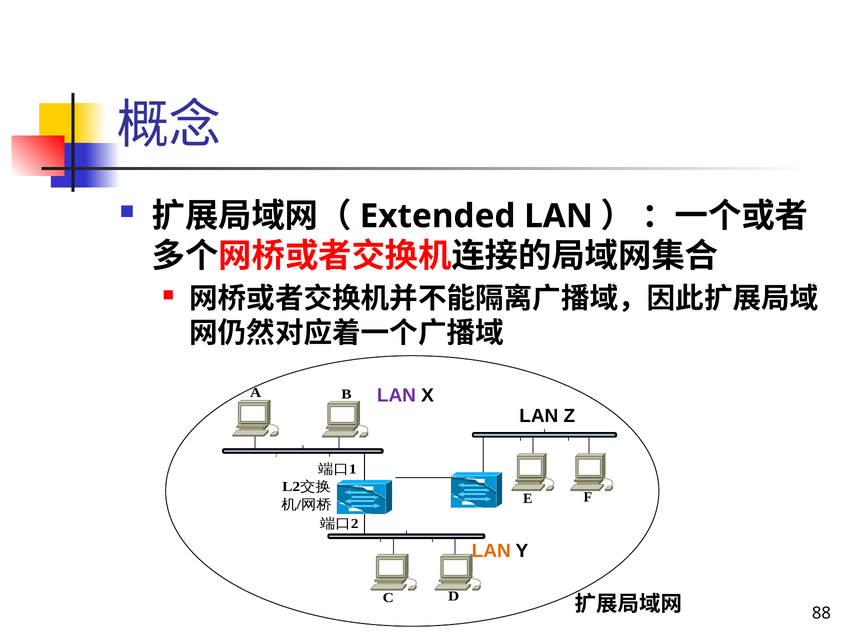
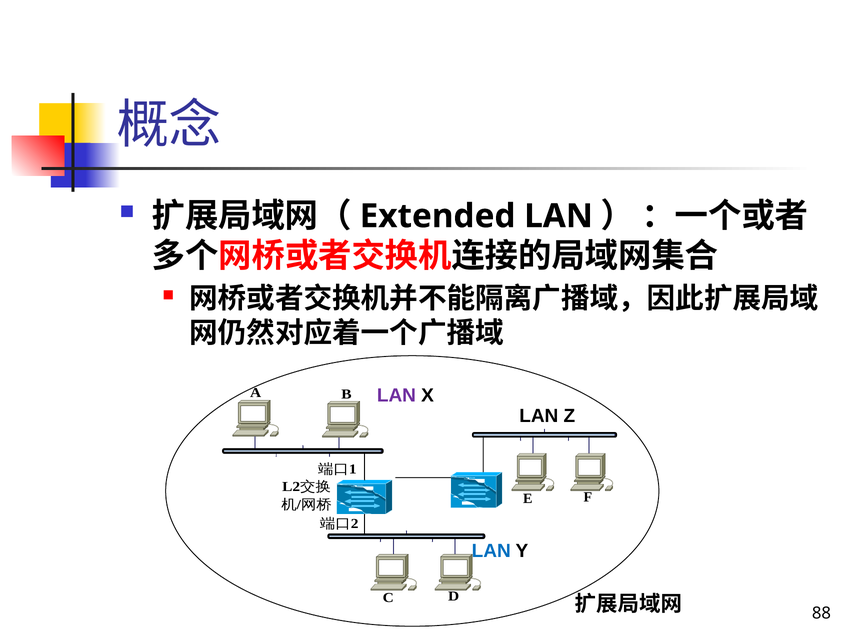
LAN at (491, 550) colour: orange -> blue
